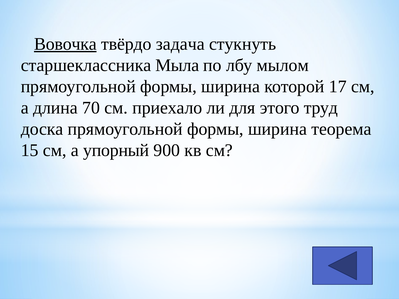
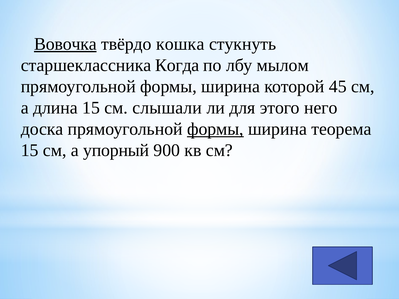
задача: задача -> кошка
Мыла: Мыла -> Когда
17: 17 -> 45
длина 70: 70 -> 15
приехало: приехало -> слышали
труд: труд -> него
формы at (215, 129) underline: none -> present
